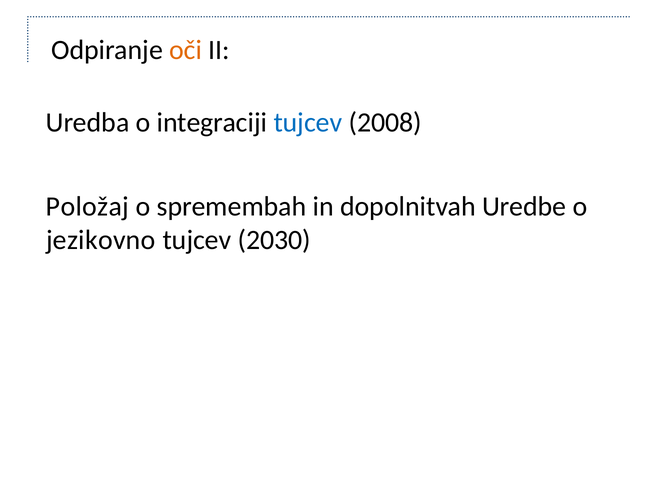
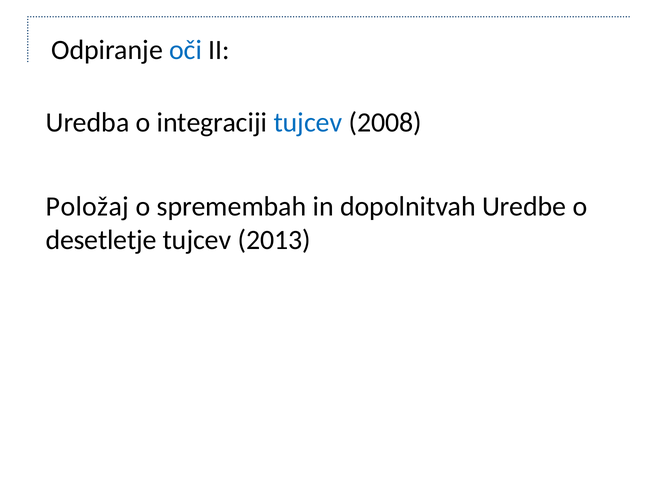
oči colour: orange -> blue
jezikovno: jezikovno -> desetletje
2030: 2030 -> 2013
